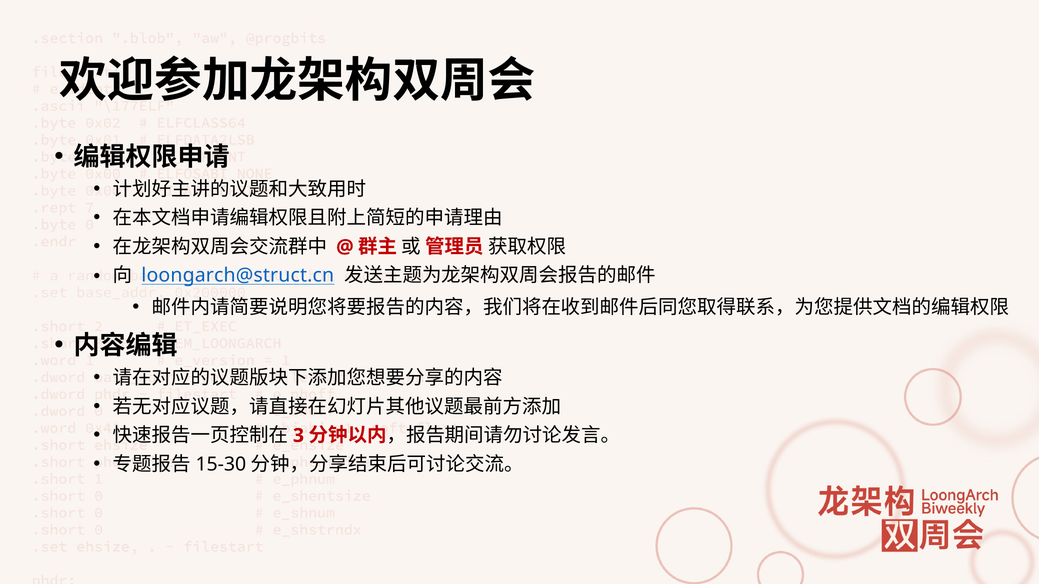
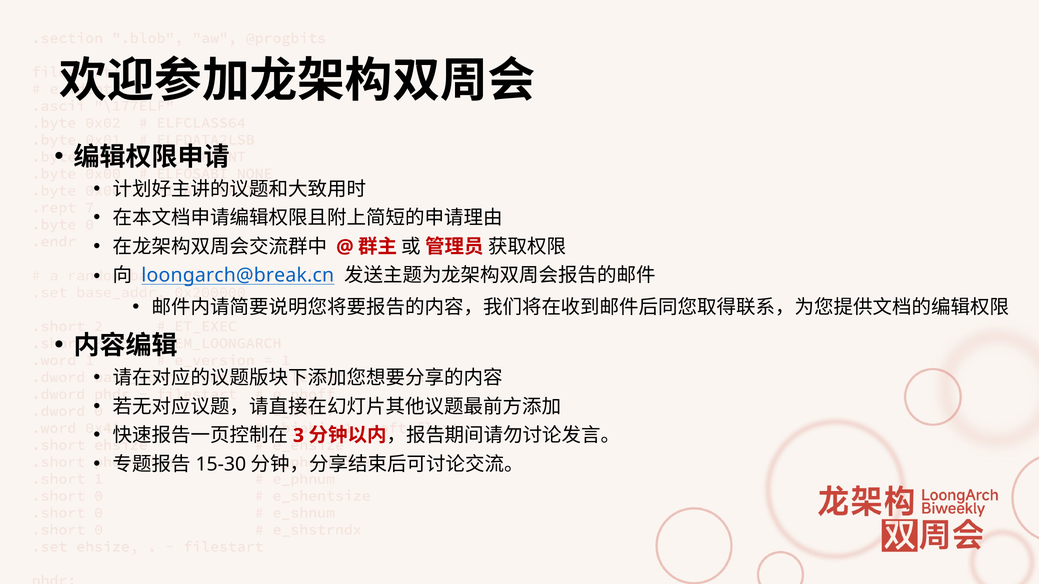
loongarch@struct.cn: loongarch@struct.cn -> loongarch@break.cn
